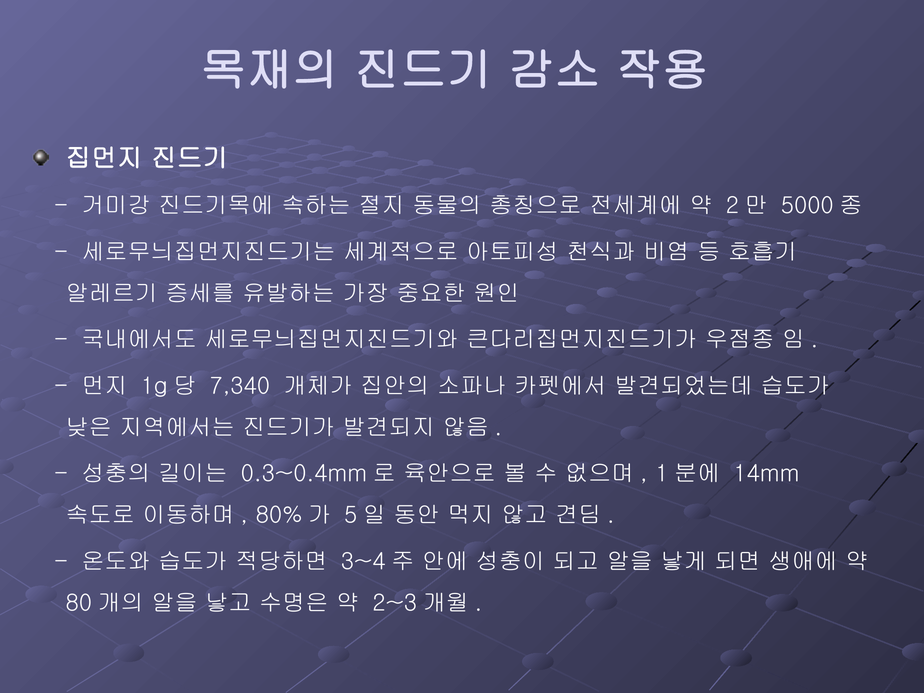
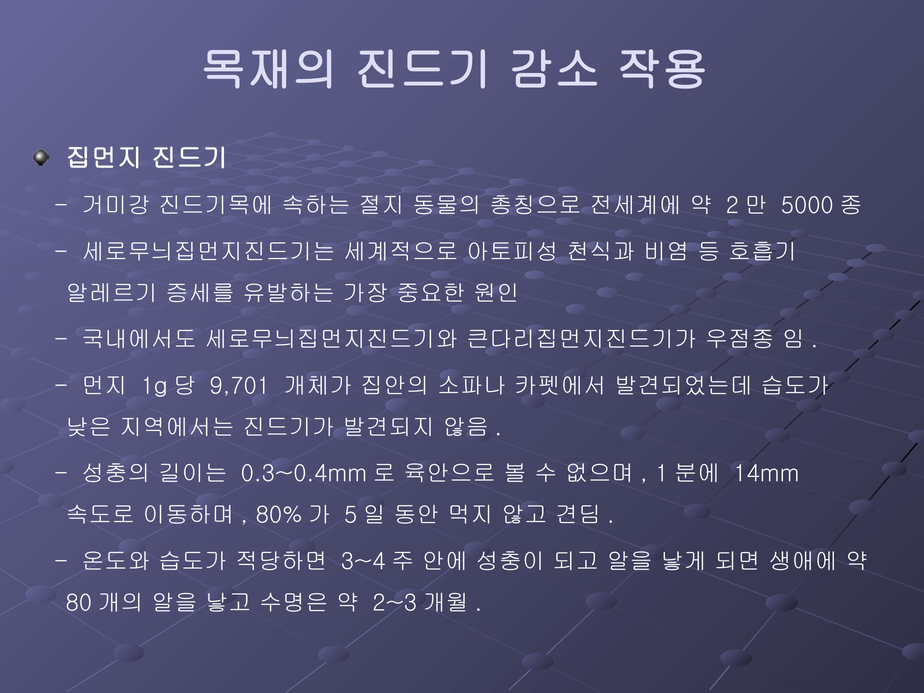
7,340: 7,340 -> 9,701
